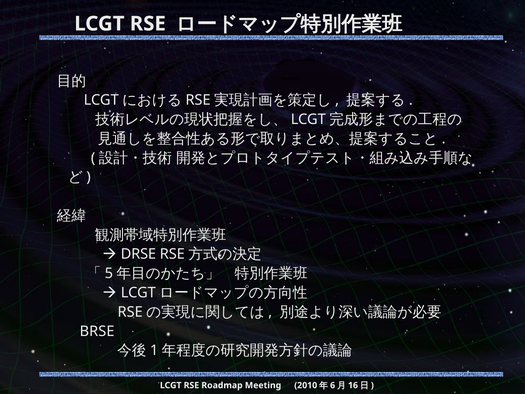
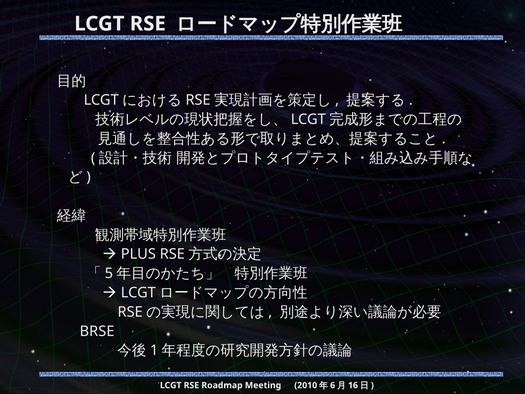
DRSE: DRSE -> PLUS
